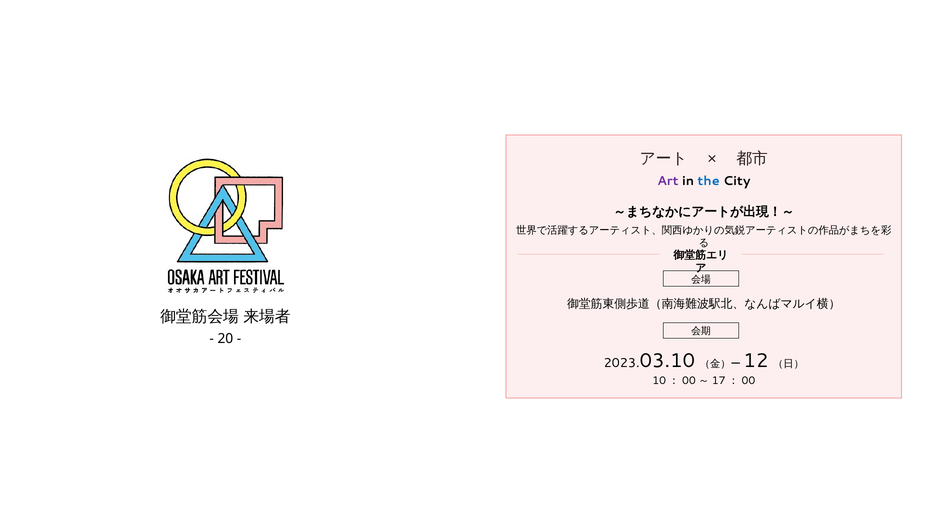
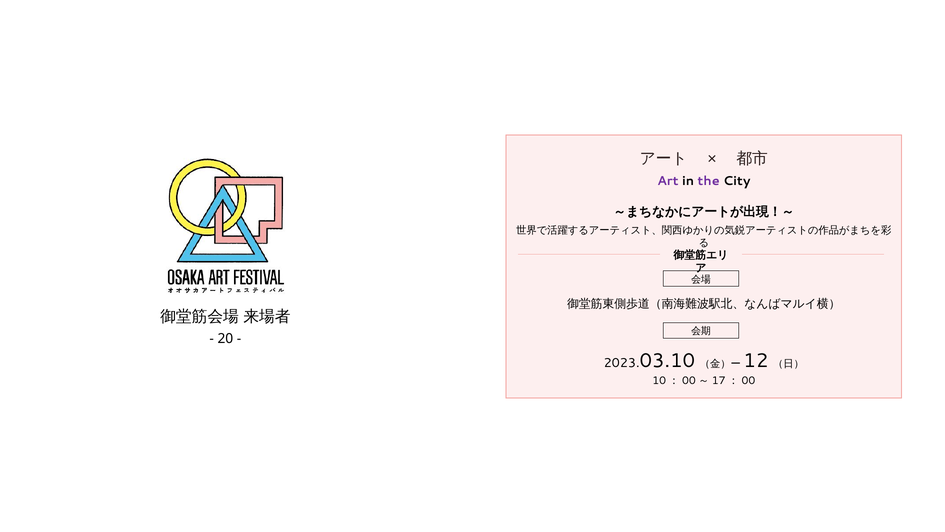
the colour: blue -> purple
